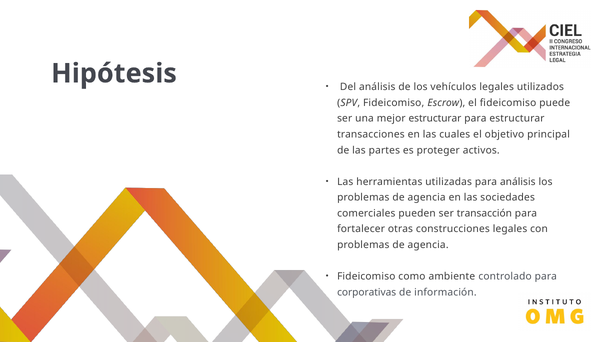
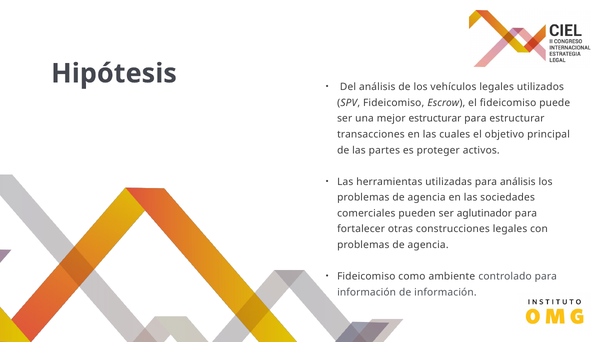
transacción: transacción -> aglutinador
corporativas at (367, 292): corporativas -> información
